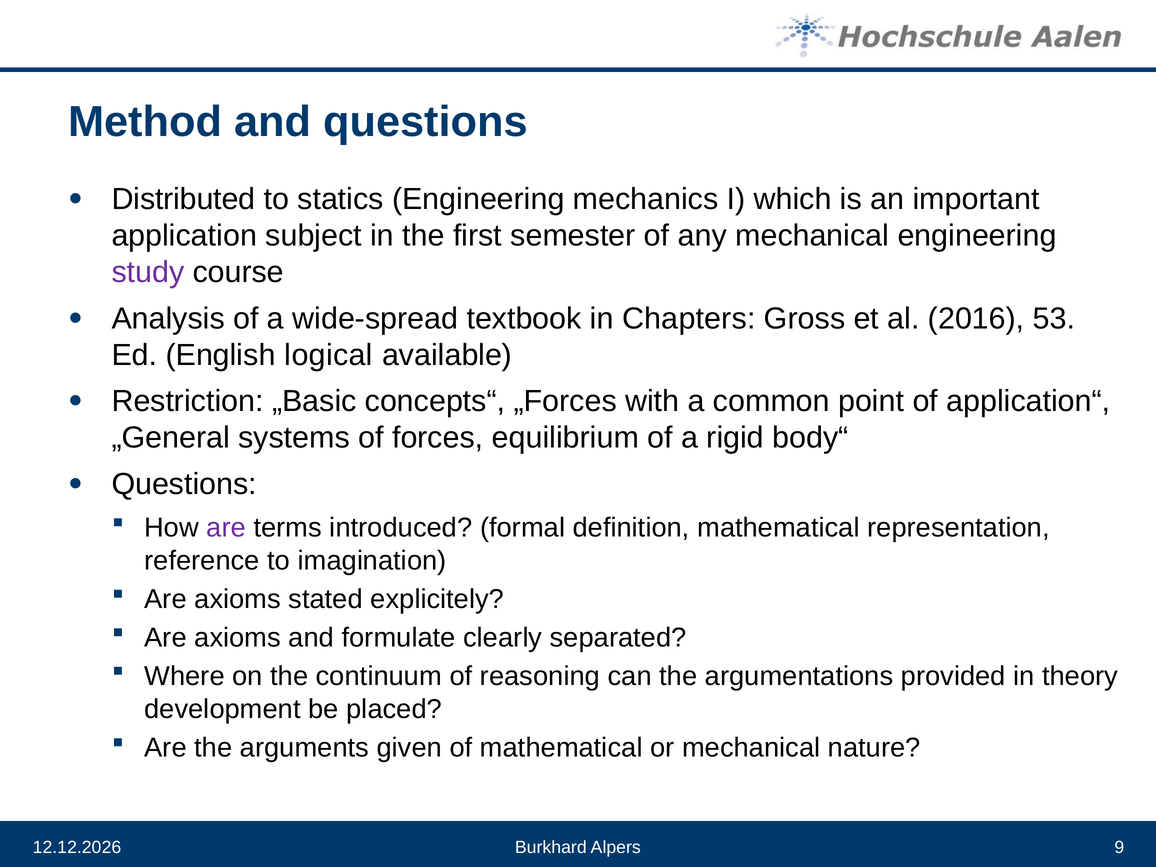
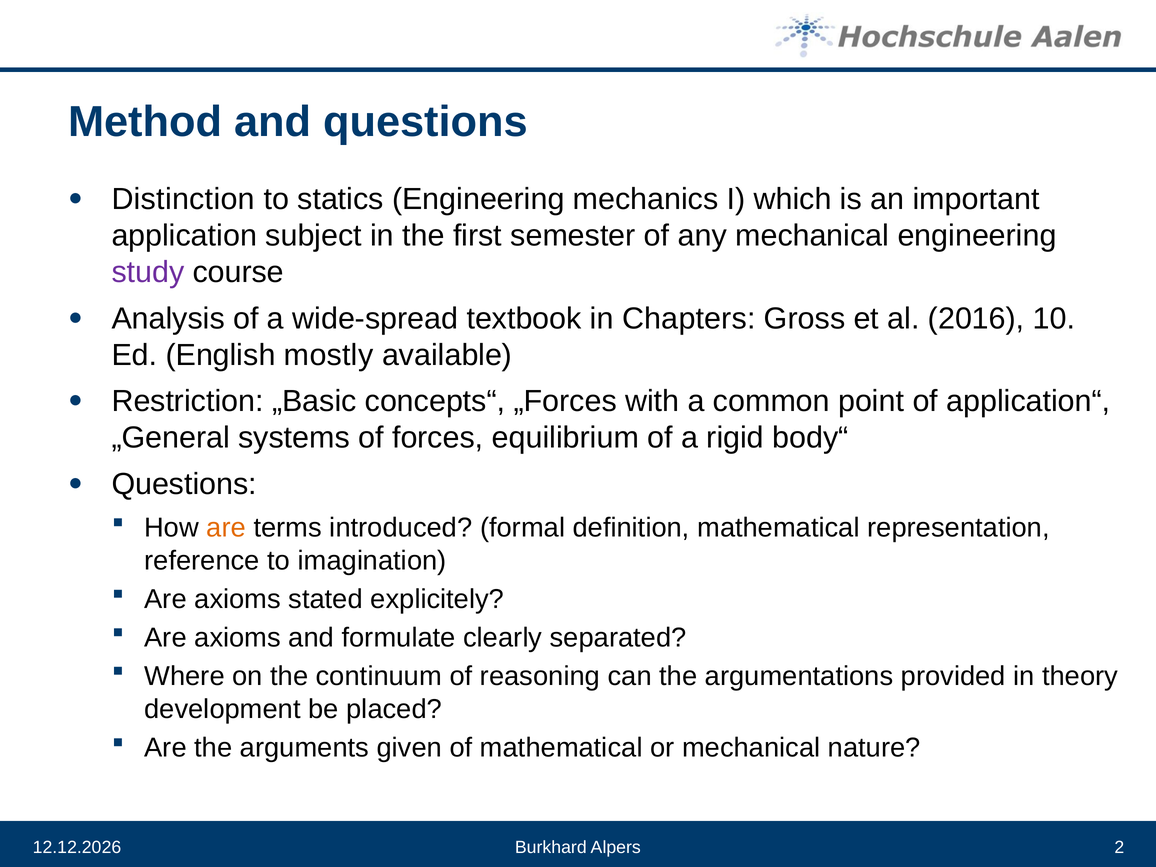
Distributed: Distributed -> Distinction
53: 53 -> 10
logical: logical -> mostly
are at (226, 528) colour: purple -> orange
9: 9 -> 2
